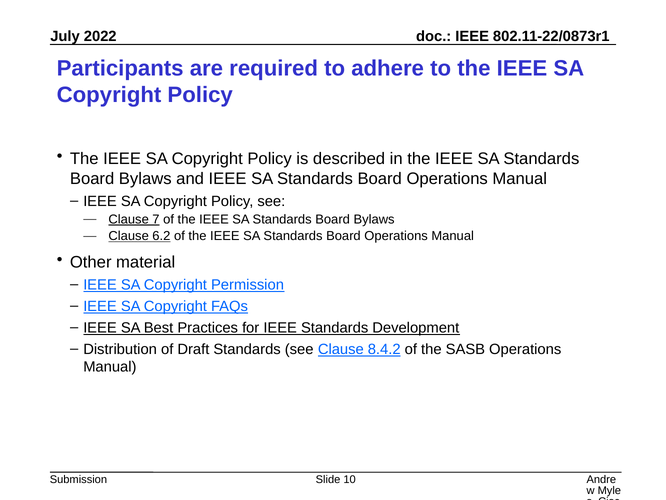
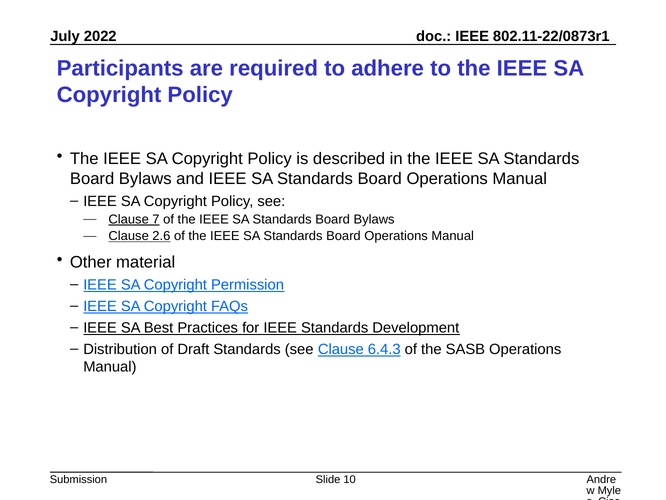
6.2: 6.2 -> 2.6
8.4.2: 8.4.2 -> 6.4.3
